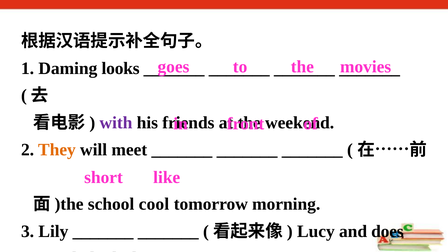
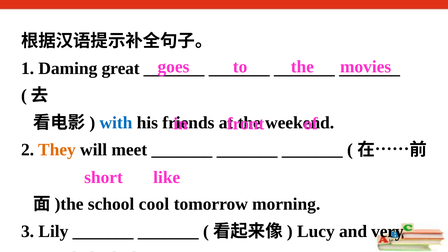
looks: looks -> great
with colour: purple -> blue
does: does -> very
